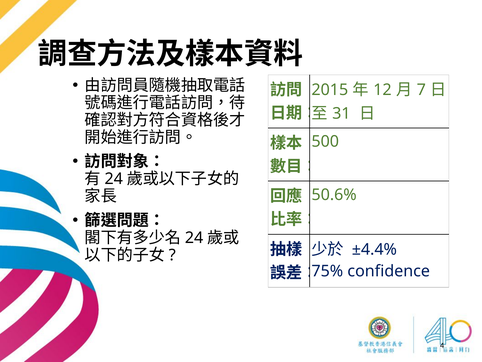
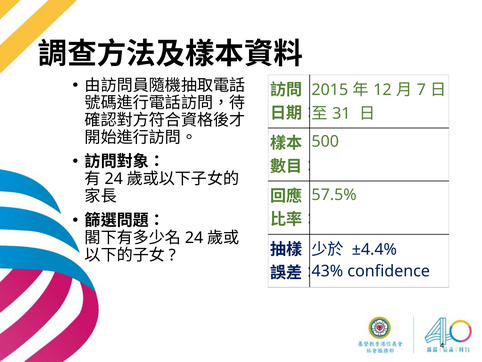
50.6%: 50.6% -> 57.5%
75%: 75% -> 43%
